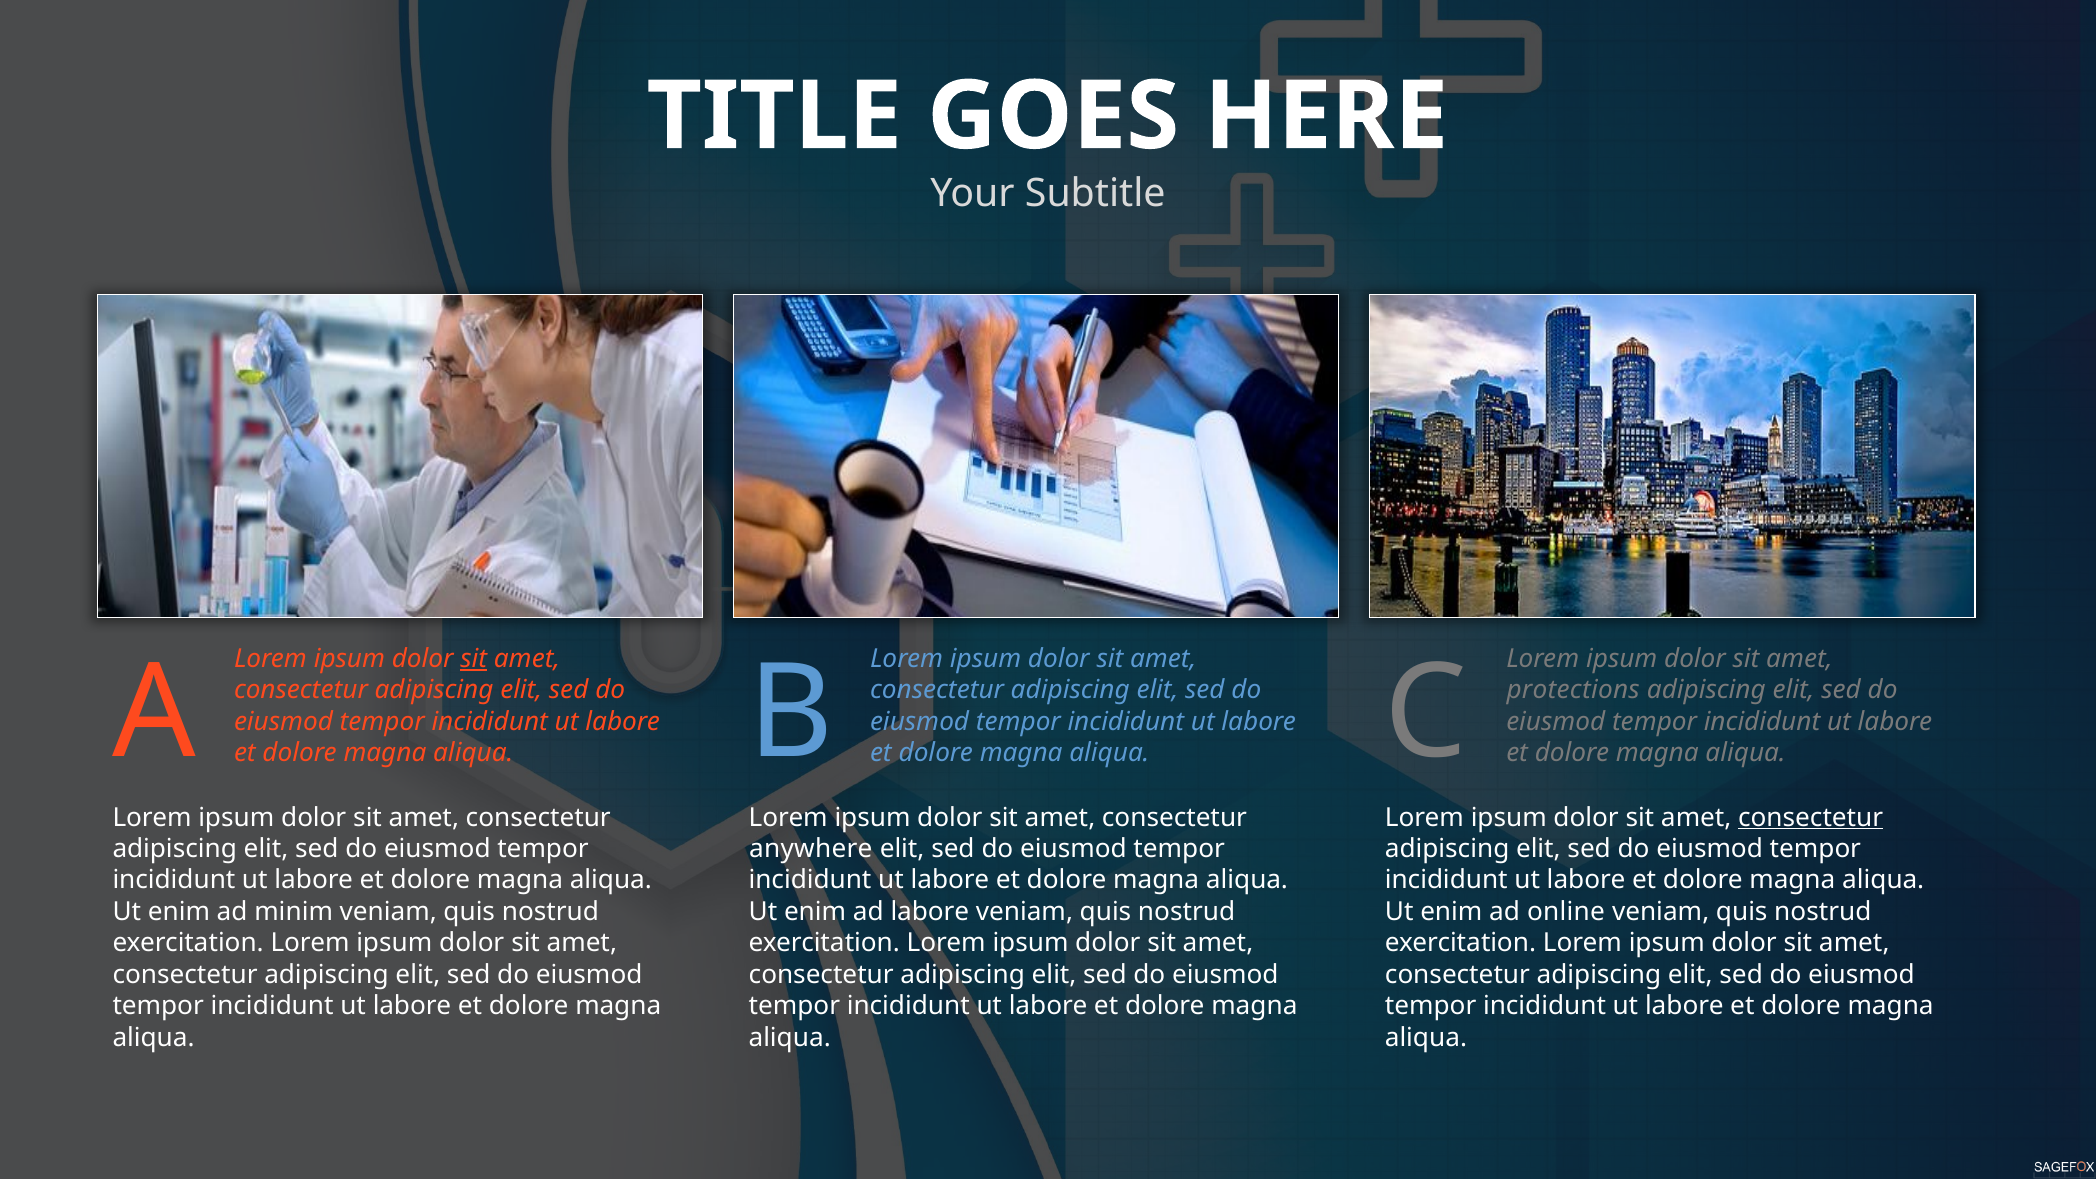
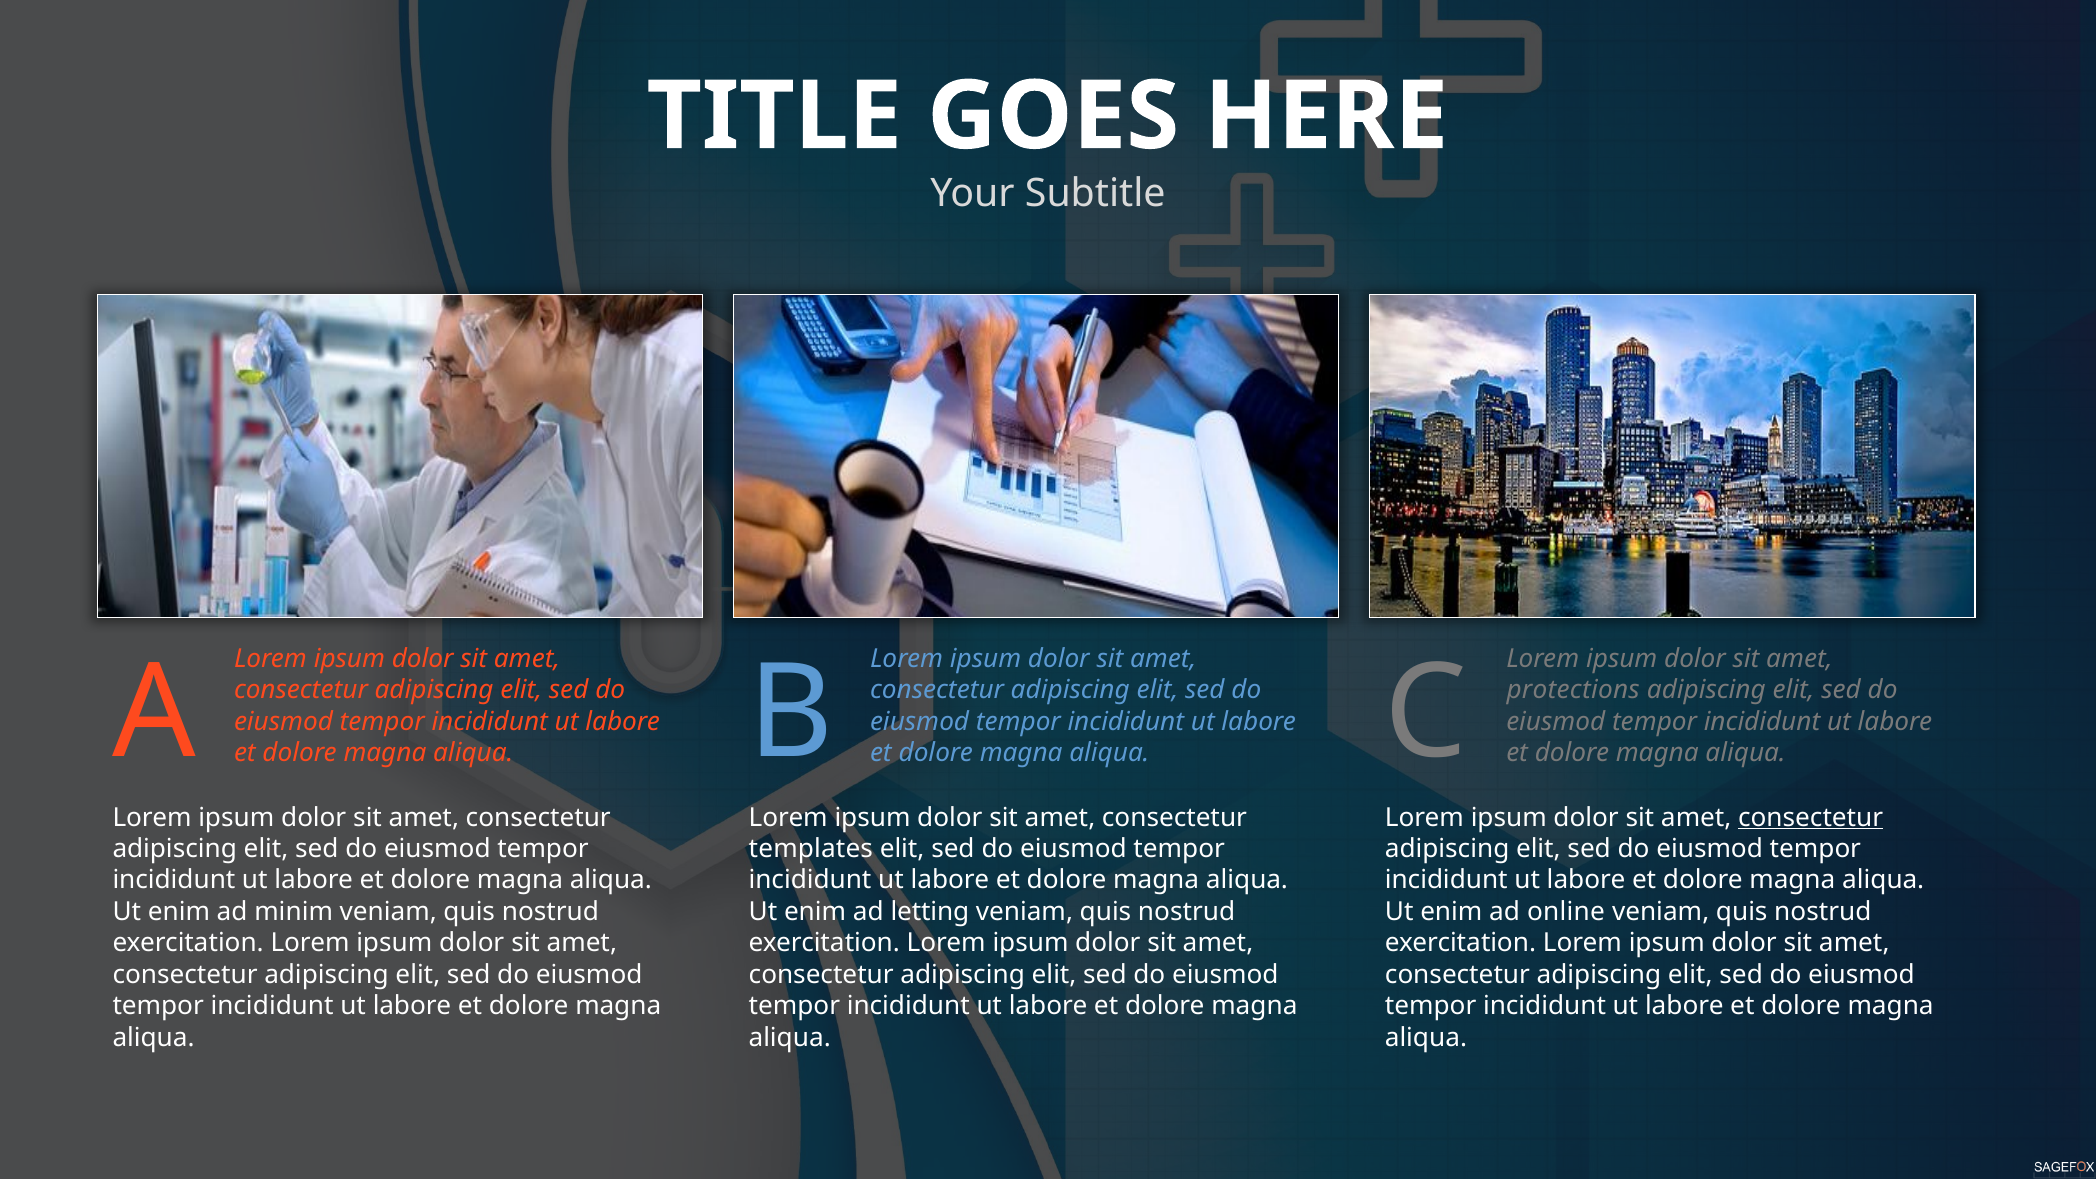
sit at (474, 659) underline: present -> none
anywhere: anywhere -> templates
ad labore: labore -> letting
